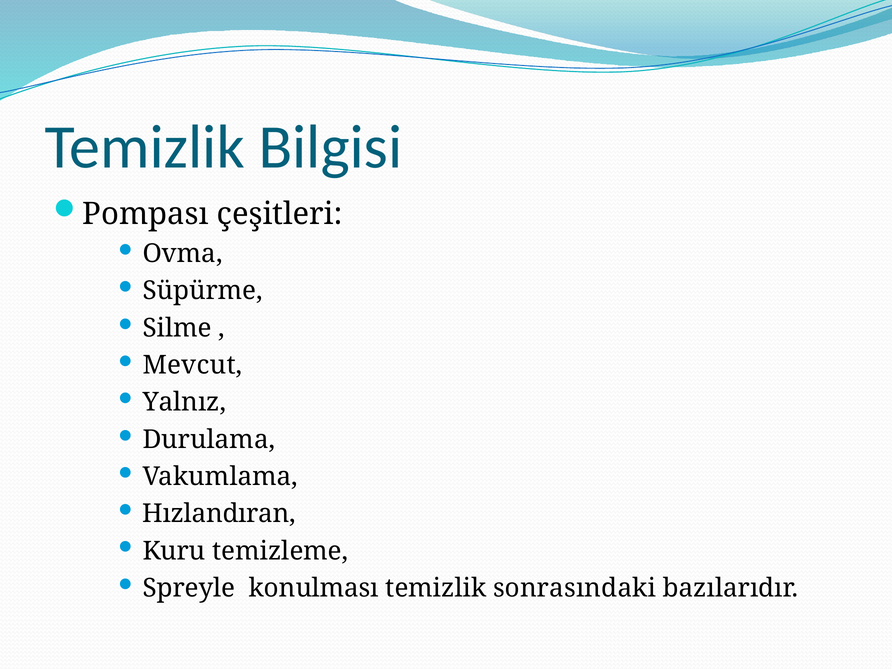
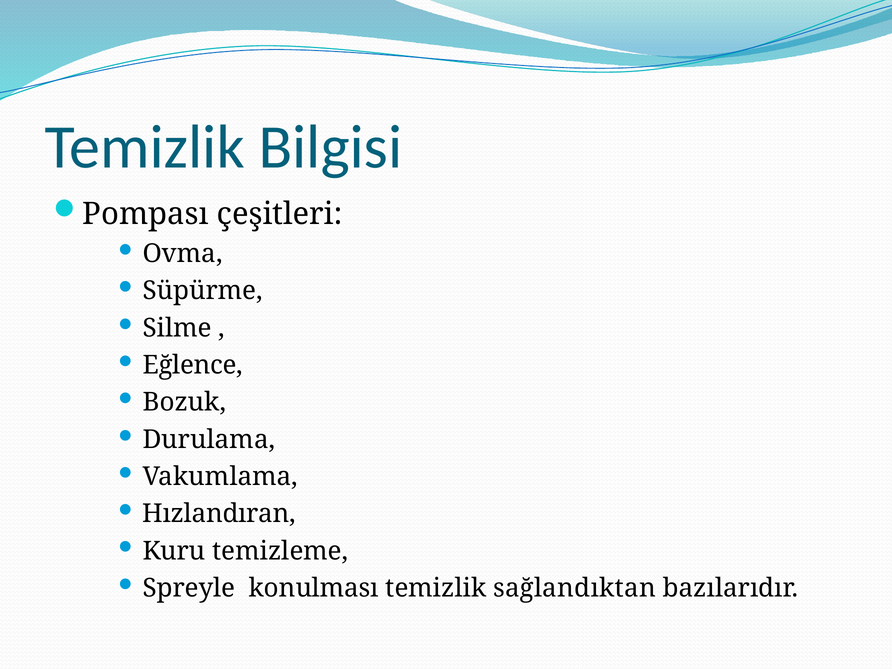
Mevcut: Mevcut -> Eğlence
Yalnız: Yalnız -> Bozuk
sonrasındaki: sonrasındaki -> sağlandıktan
